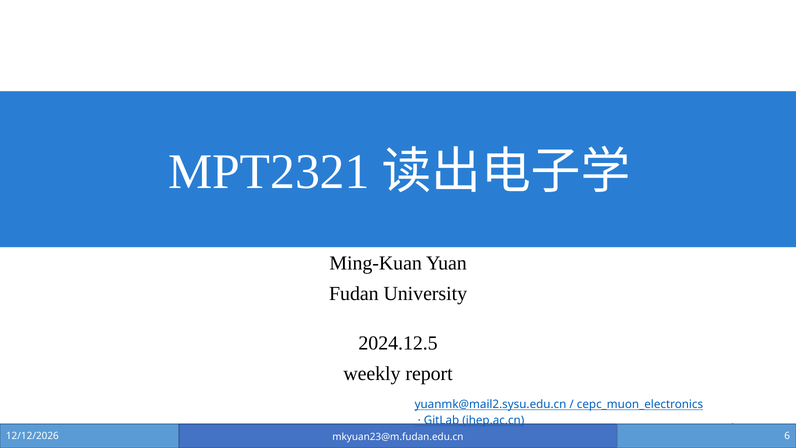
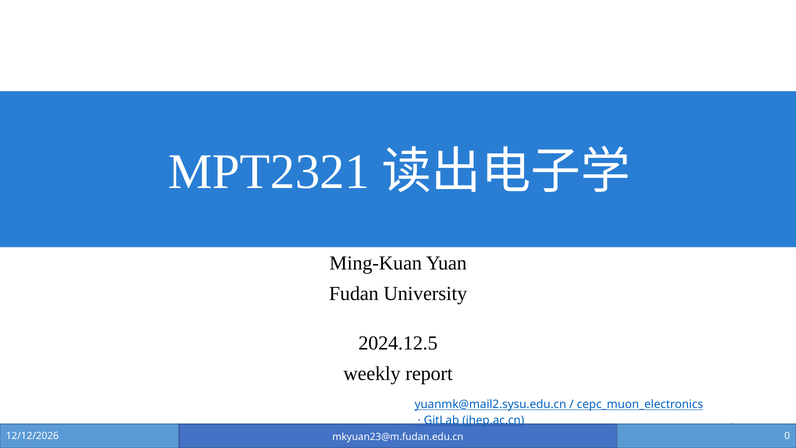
6: 6 -> 0
